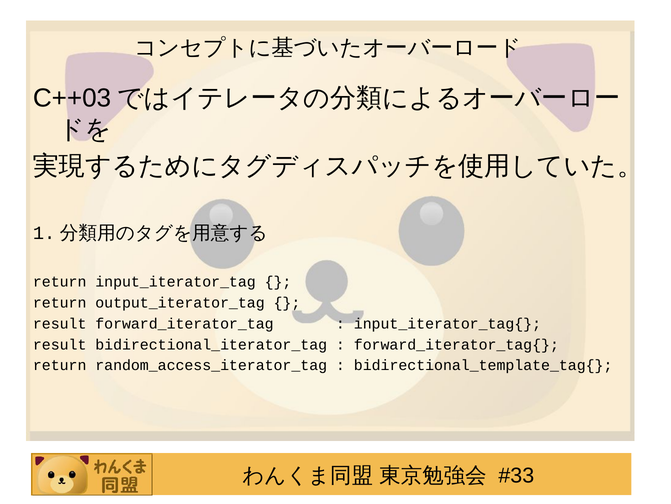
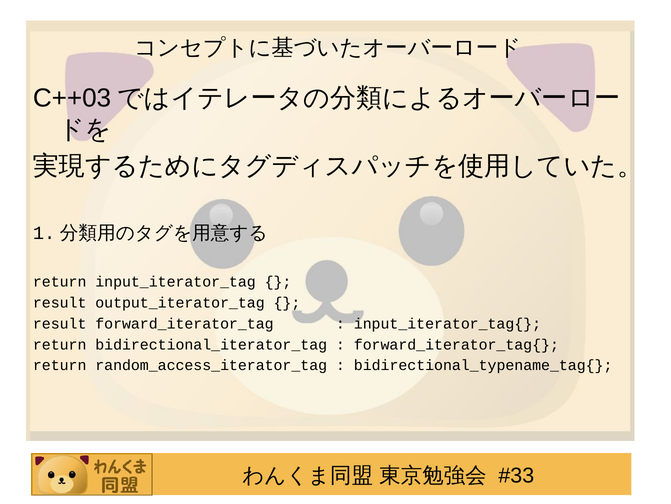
return at (60, 302): return -> result
result at (60, 344): result -> return
bidirectional_template_tag{: bidirectional_template_tag{ -> bidirectional_typename_tag{
